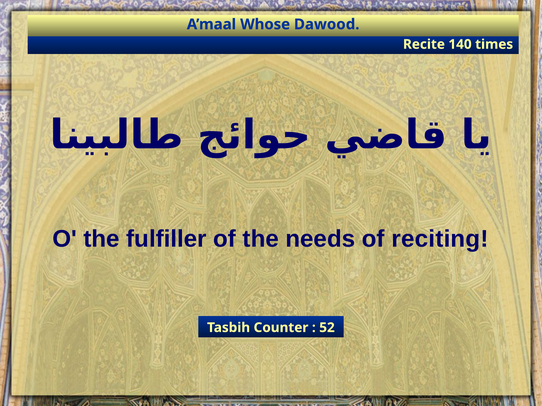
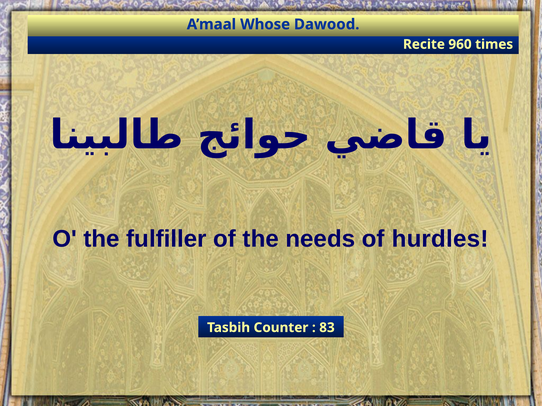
140: 140 -> 960
reciting: reciting -> hurdles
52: 52 -> 83
